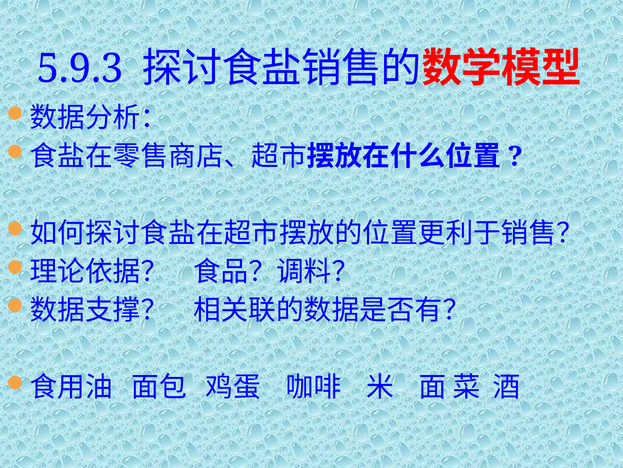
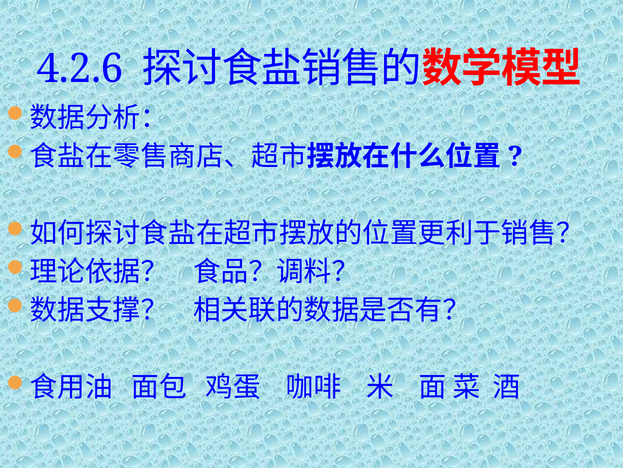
5.9.3: 5.9.3 -> 4.2.6
